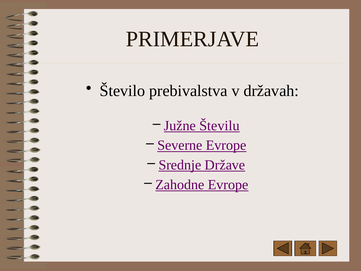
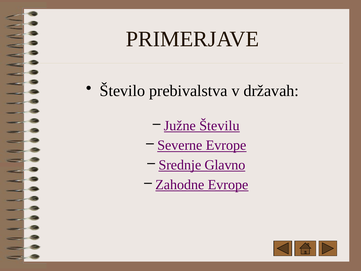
Države: Države -> Glavno
